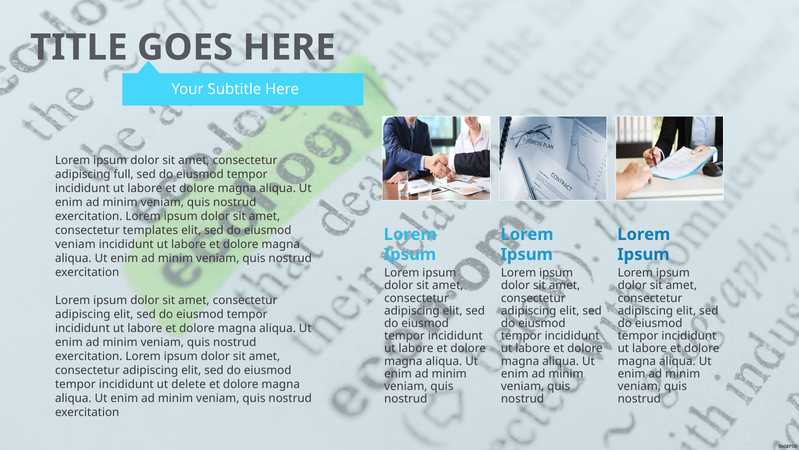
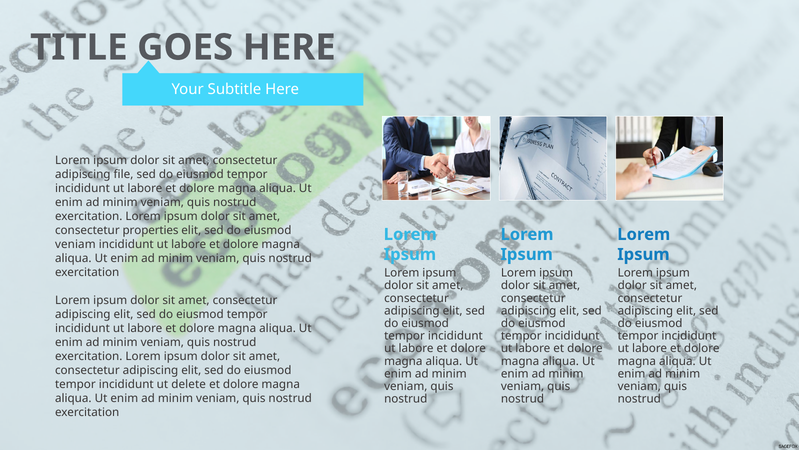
full: full -> file
templates: templates -> properties
